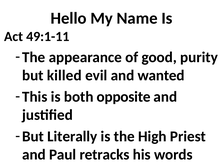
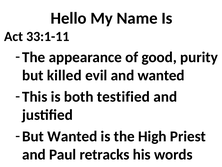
49:1-11: 49:1-11 -> 33:1-11
opposite: opposite -> testified
But Literally: Literally -> Wanted
